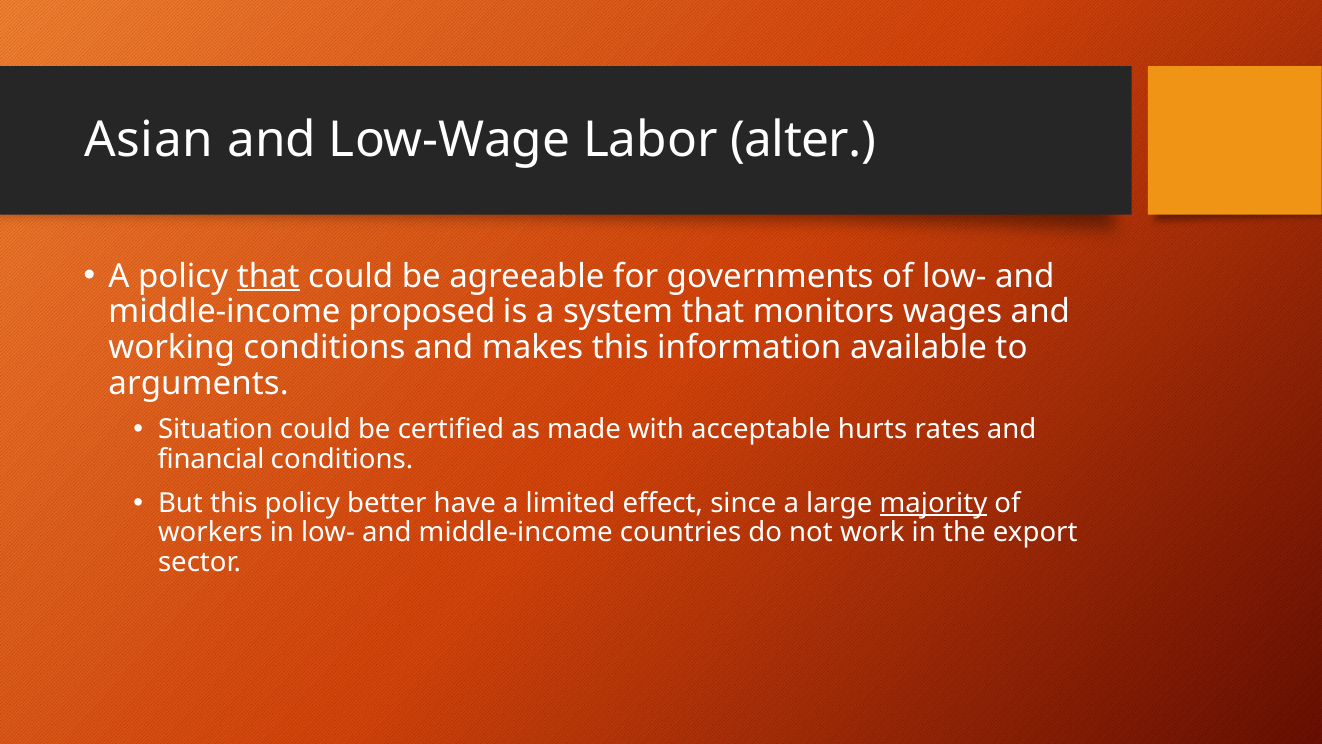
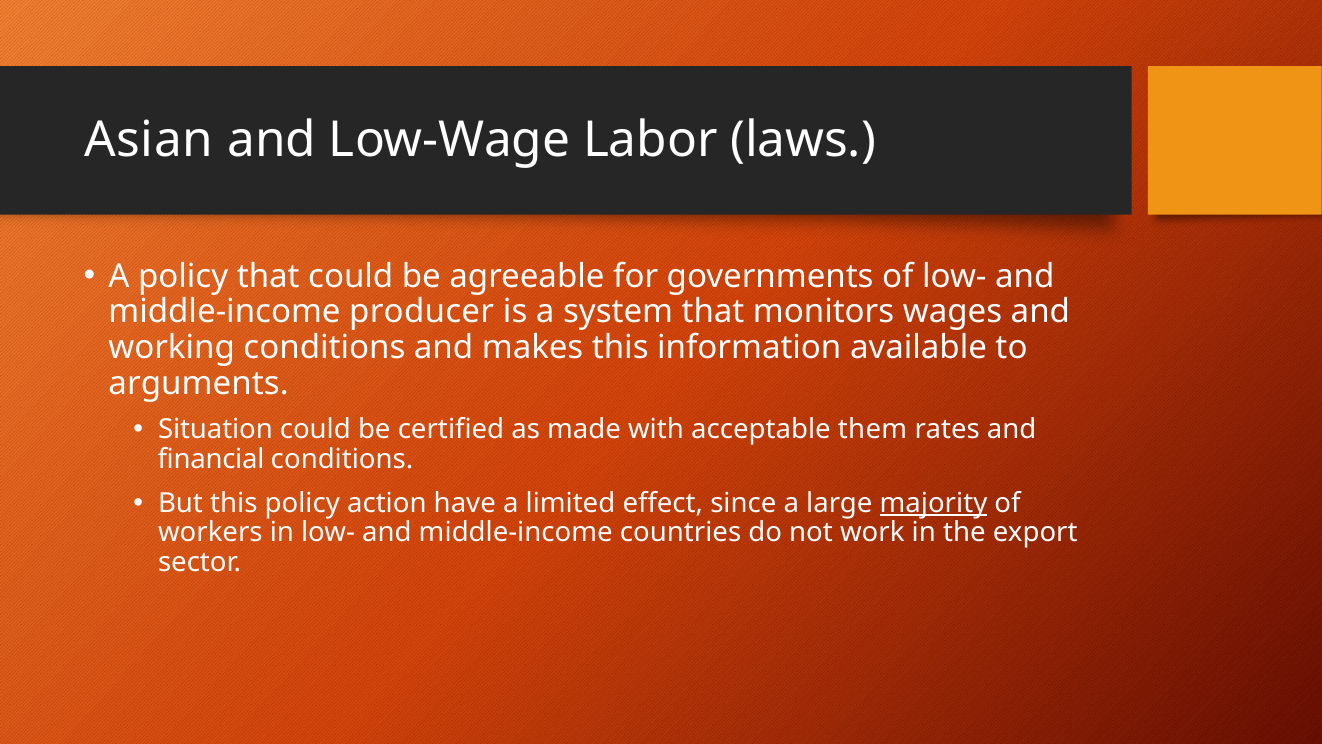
alter: alter -> laws
that at (268, 276) underline: present -> none
proposed: proposed -> producer
hurts: hurts -> them
better: better -> action
